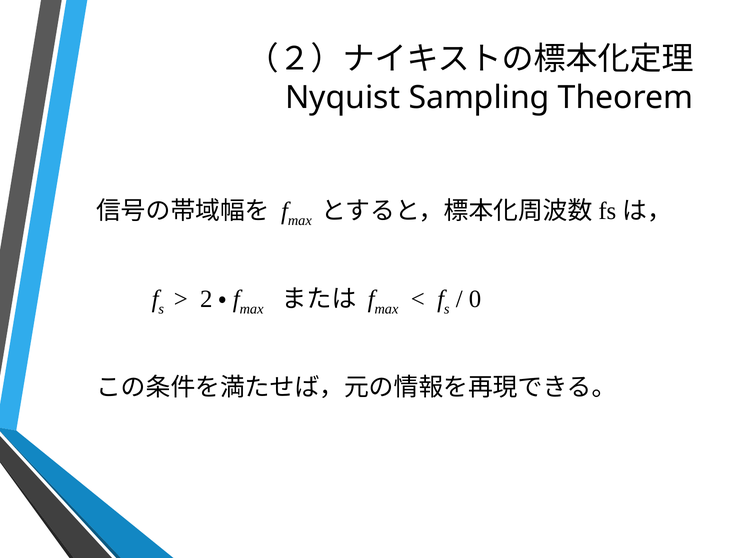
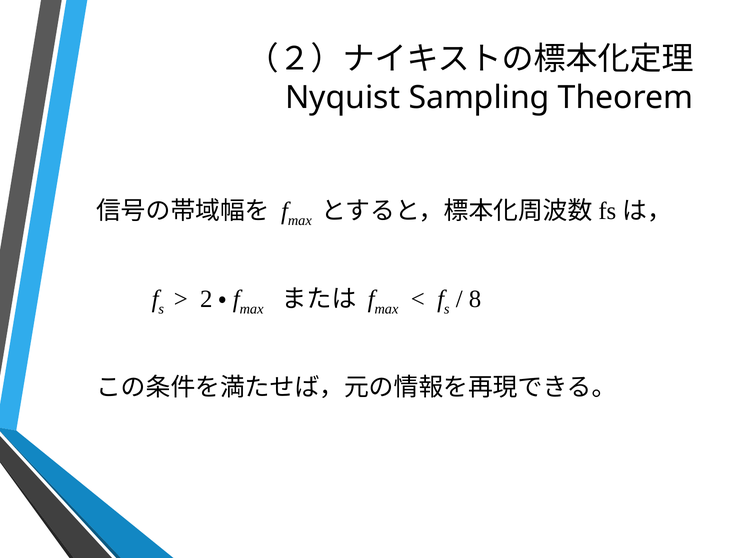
0: 0 -> 8
